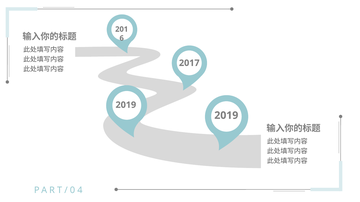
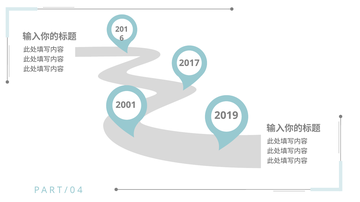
2019 at (126, 105): 2019 -> 2001
